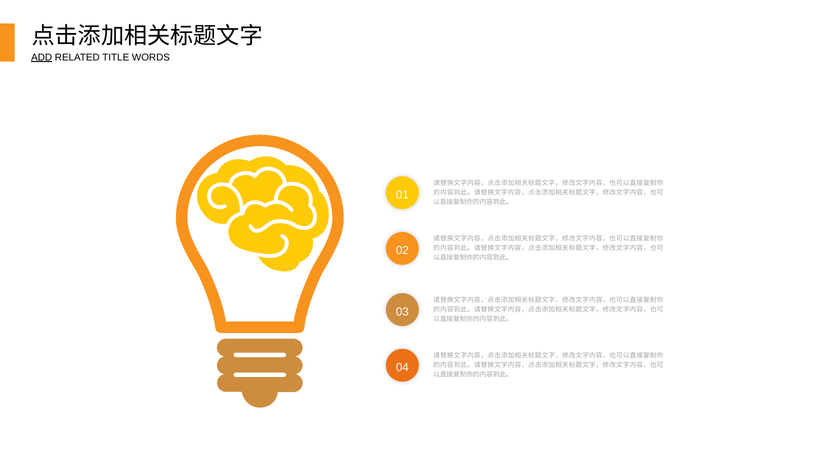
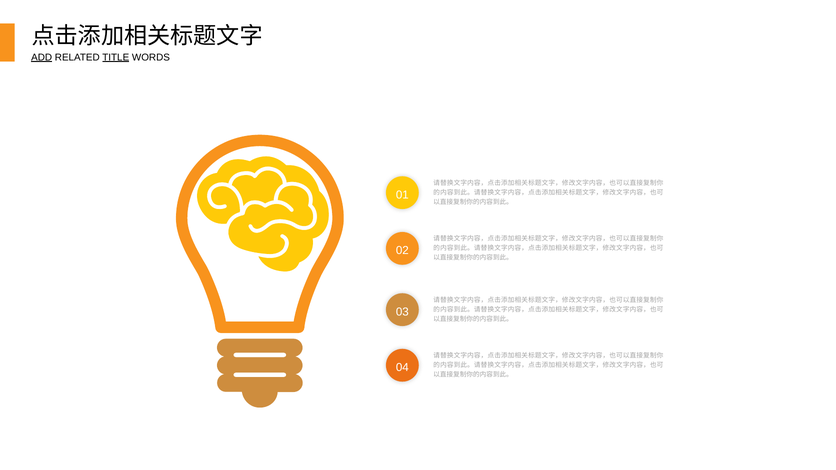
TITLE underline: none -> present
